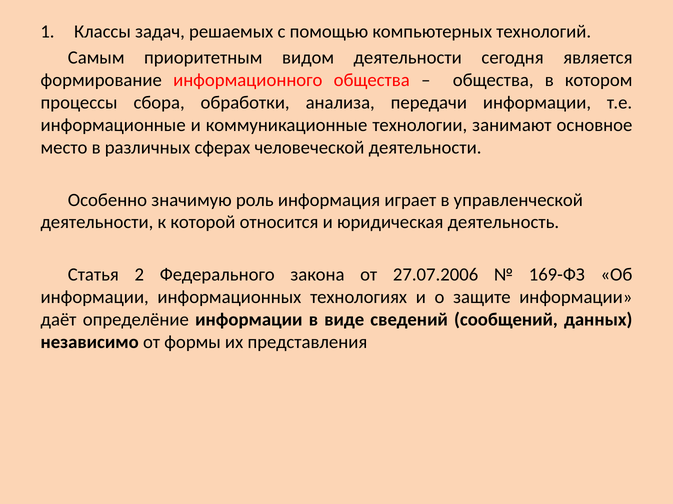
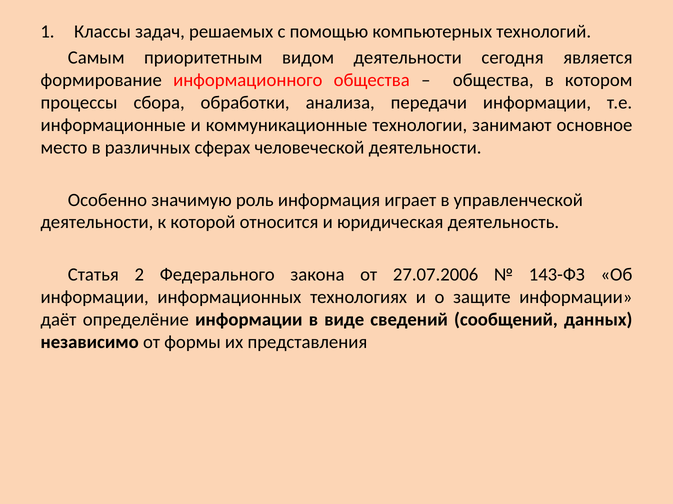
169-ФЗ: 169-ФЗ -> 143-ФЗ
